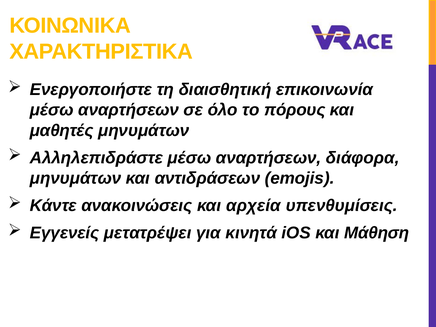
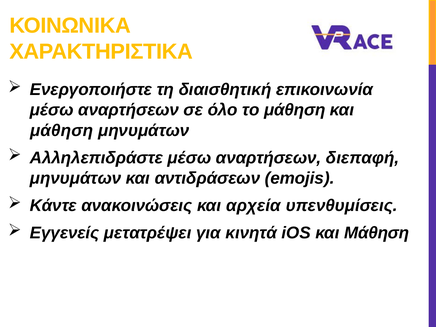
το πόρους: πόρους -> μάθηση
μαθητές at (62, 130): μαθητές -> μάθηση
διάφορα: διάφορα -> διεπαφή
